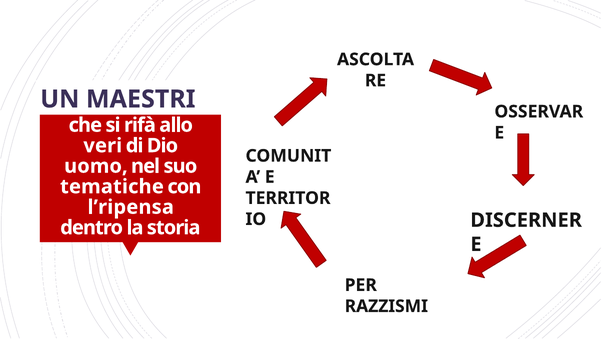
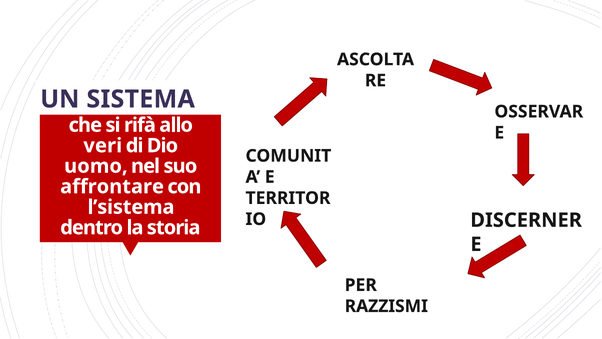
MAESTRI: MAESTRI -> SISTEMA
tematiche: tematiche -> affrontare
l’ripensa: l’ripensa -> l’sistema
